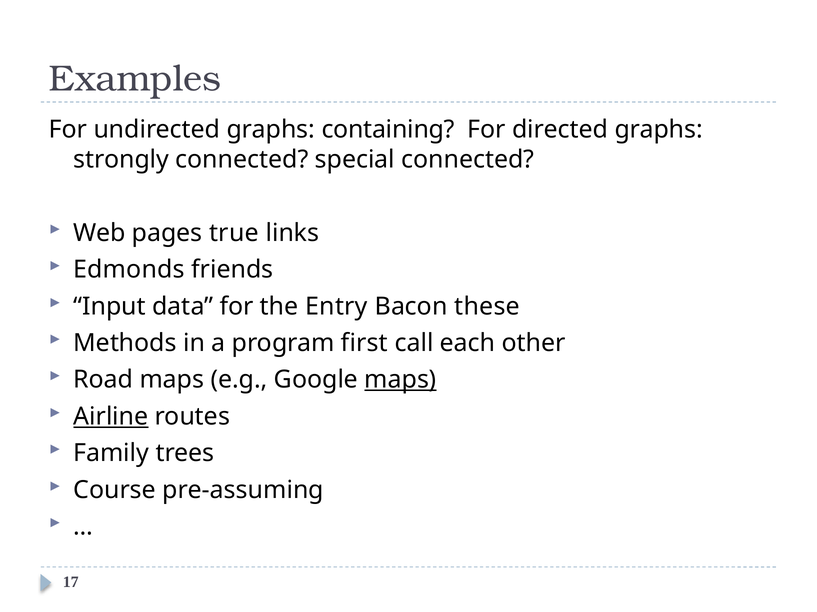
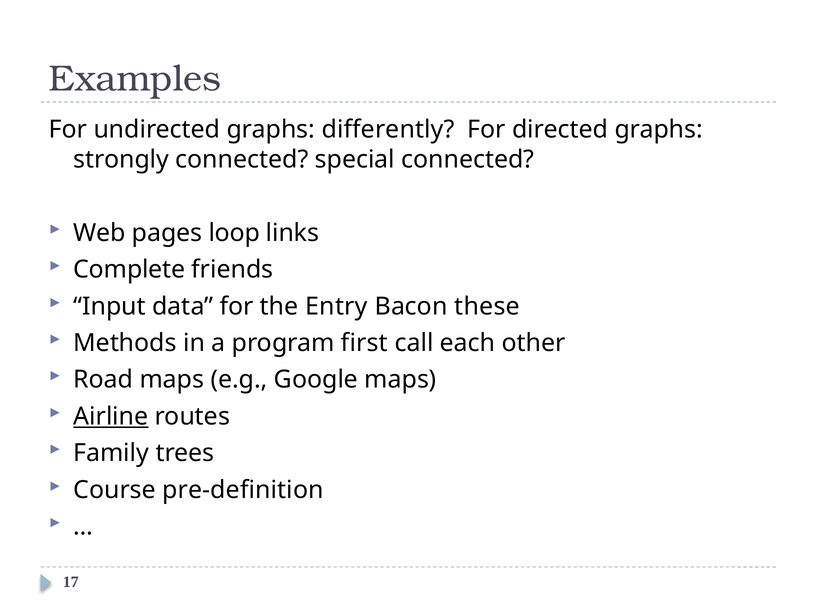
containing: containing -> differently
true: true -> loop
Edmonds: Edmonds -> Complete
maps at (400, 380) underline: present -> none
pre-assuming: pre-assuming -> pre-definition
